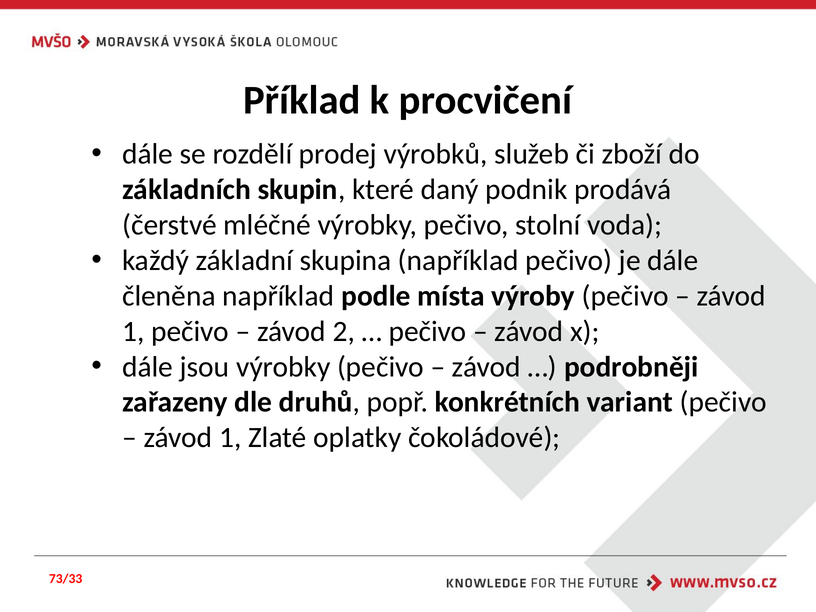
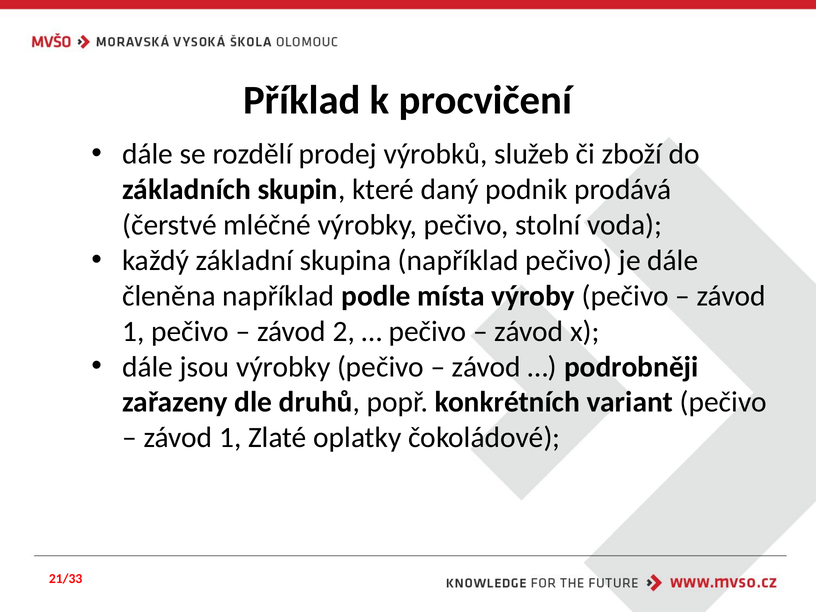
73/33: 73/33 -> 21/33
